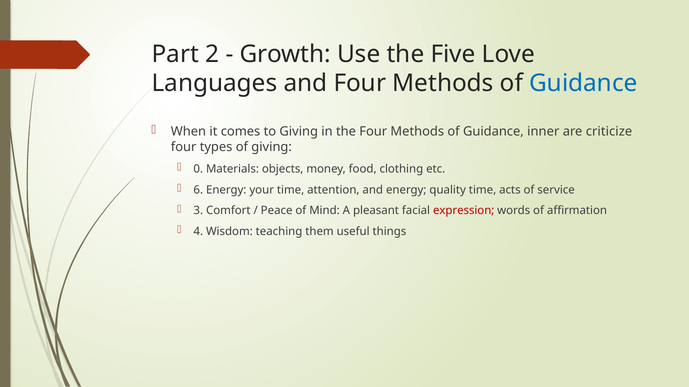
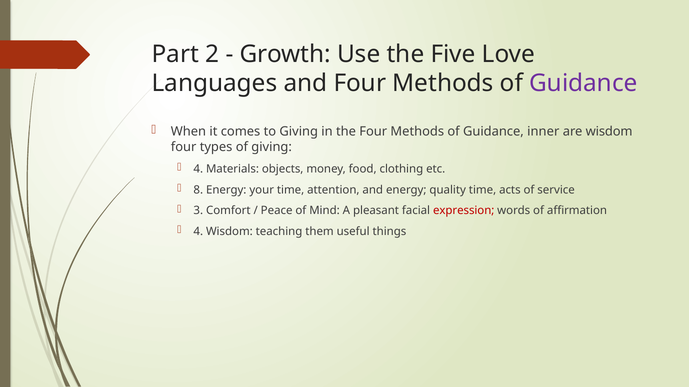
Guidance at (583, 83) colour: blue -> purple
are criticize: criticize -> wisdom
0 at (198, 169): 0 -> 4
6: 6 -> 8
